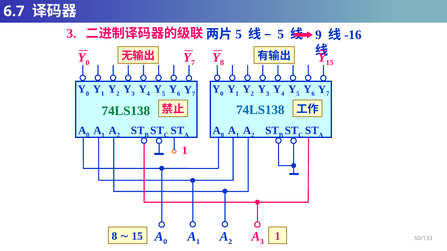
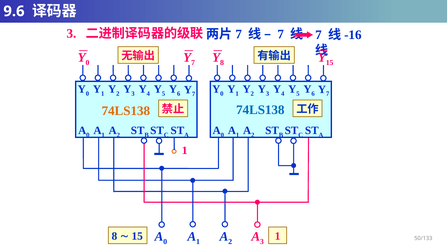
6.7: 6.7 -> 9.6
5 at (239, 34): 5 -> 7
5 at (281, 34): 5 -> 7
9 at (318, 35): 9 -> 7
74LS138 at (126, 111) colour: green -> orange
